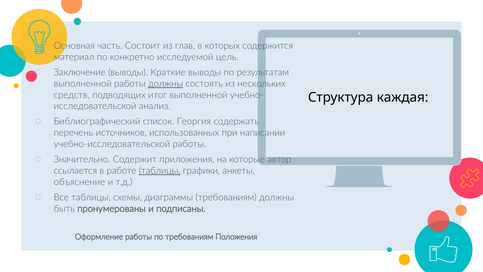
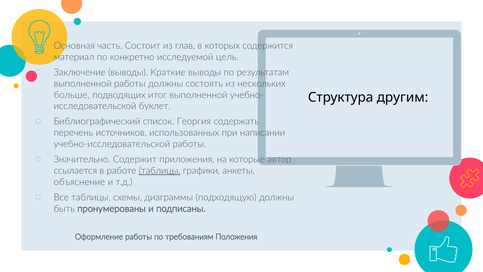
должны at (166, 84) underline: present -> none
средств: средств -> больше
каждая: каждая -> другим
анализ: анализ -> буклет
диаграммы требованиям: требованиям -> подходящую
